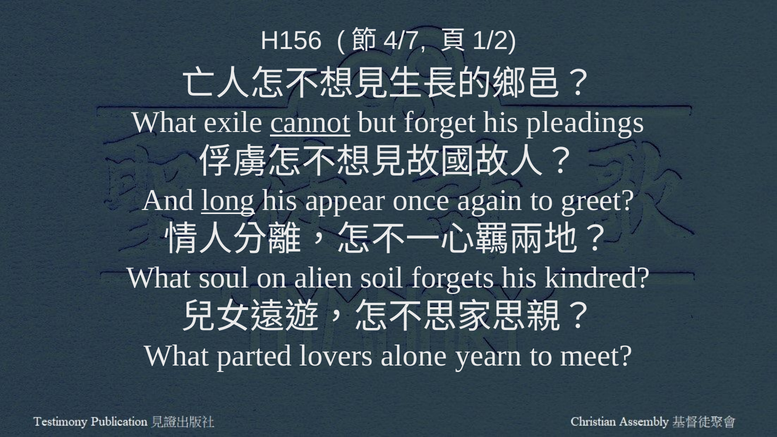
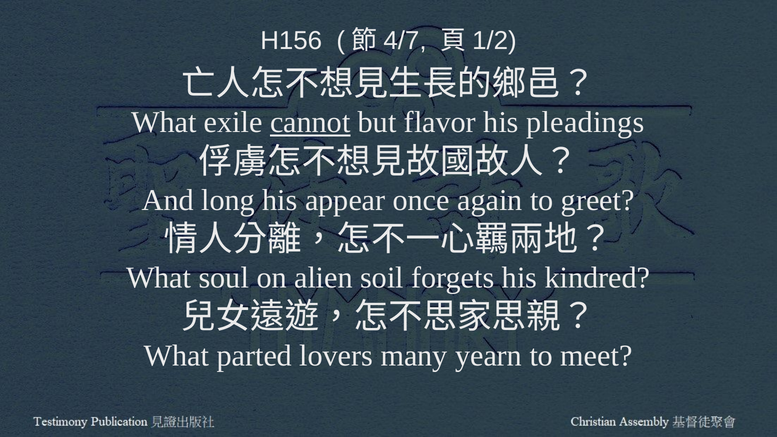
forget: forget -> flavor
long underline: present -> none
alone: alone -> many
